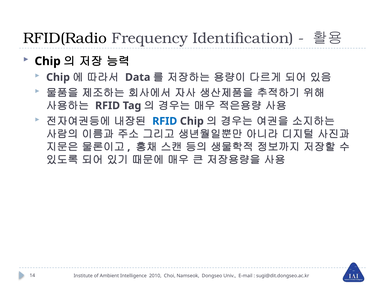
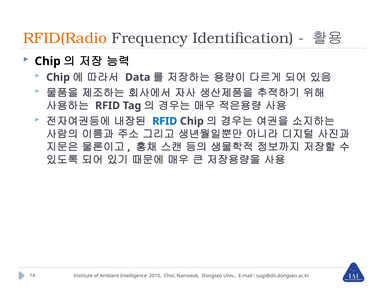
RFID(Radio colour: black -> orange
